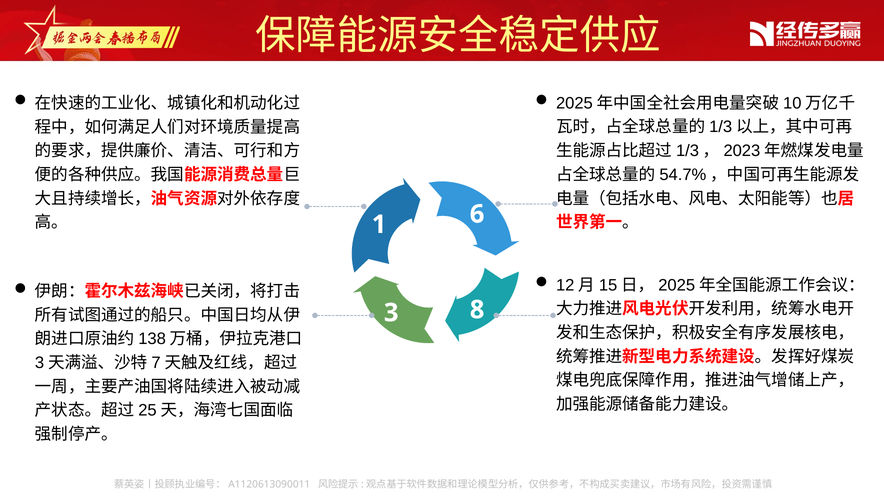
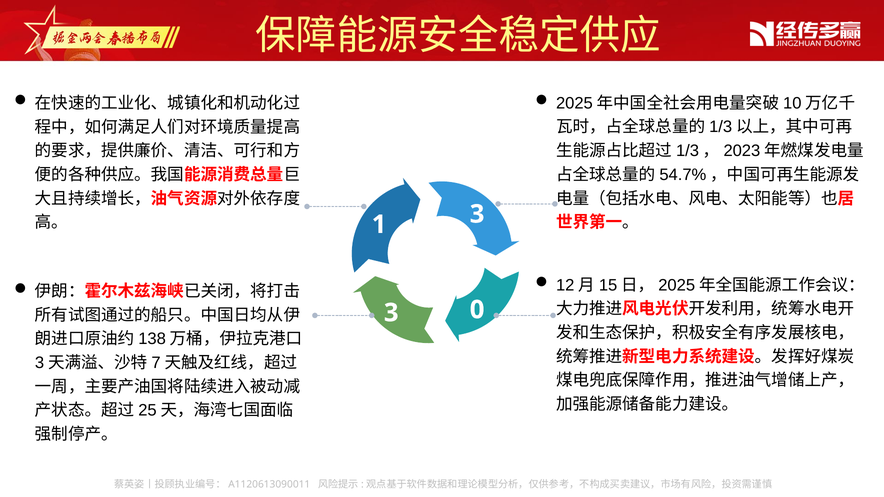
1 6: 6 -> 3
8: 8 -> 0
